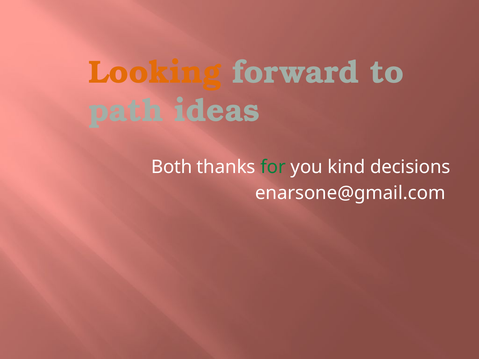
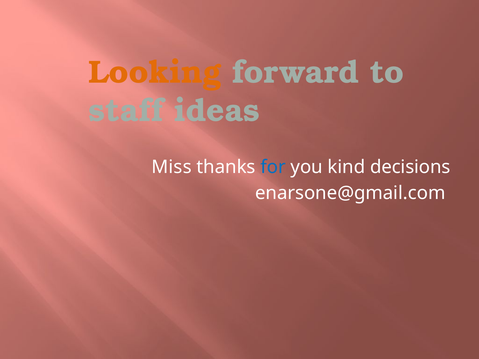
path: path -> staff
Both: Both -> Miss
for colour: green -> blue
